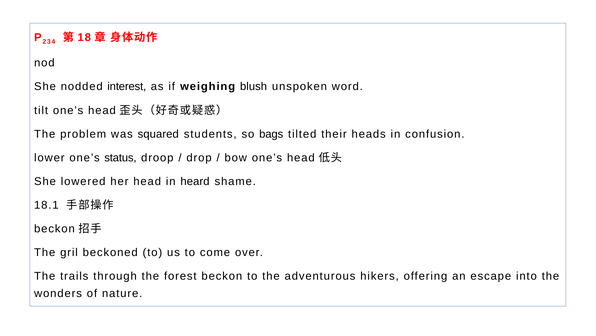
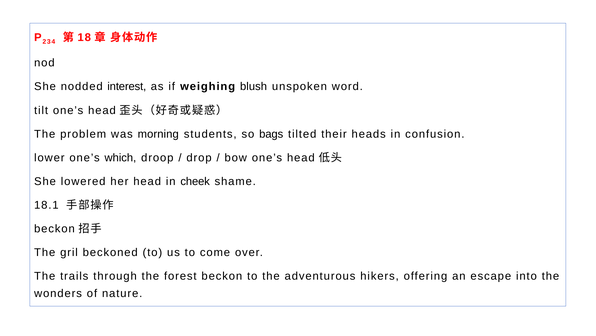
squared: squared -> morning
status: status -> which
heard: heard -> cheek
